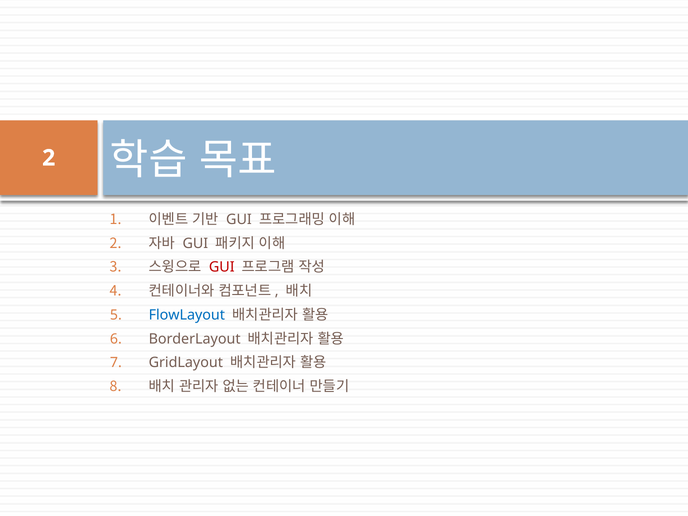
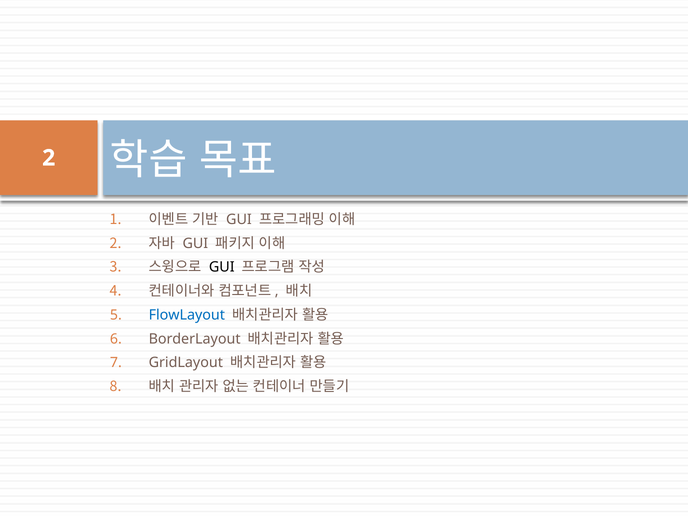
GUI at (222, 267) colour: red -> black
